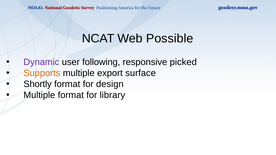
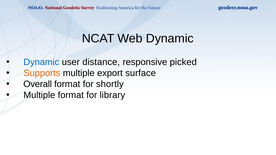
Web Possible: Possible -> Dynamic
Dynamic at (41, 62) colour: purple -> blue
following: following -> distance
Shortly: Shortly -> Overall
design: design -> shortly
